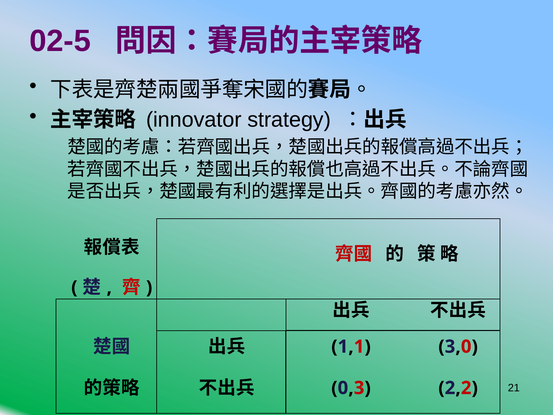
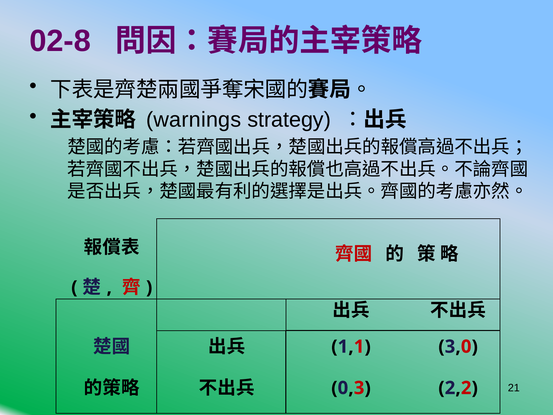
02-5: 02-5 -> 02-8
innovator: innovator -> warnings
